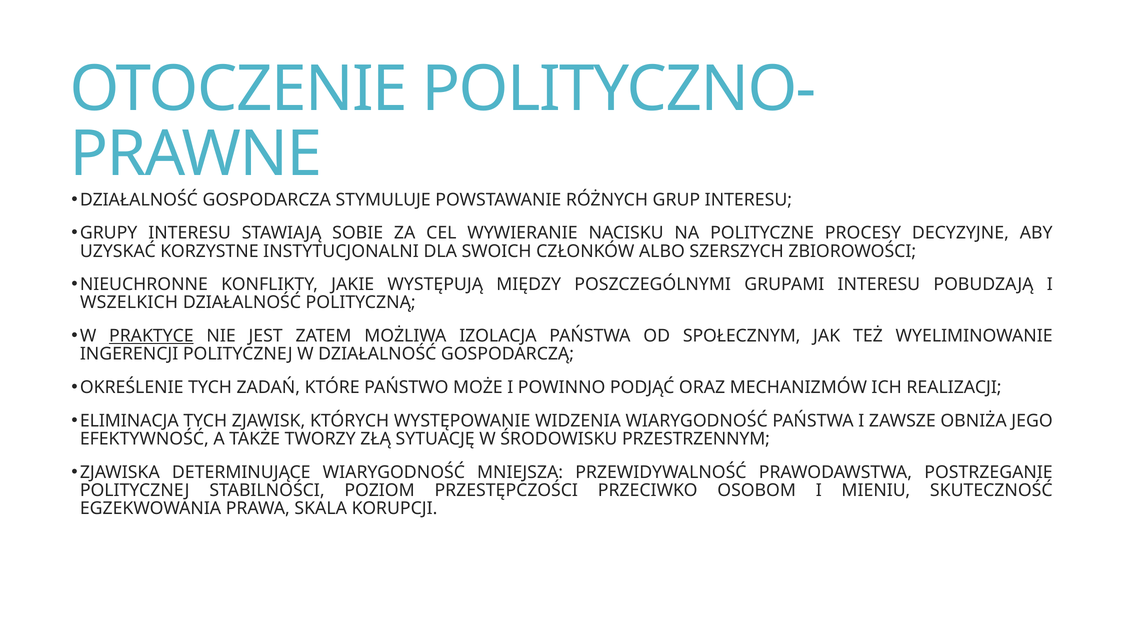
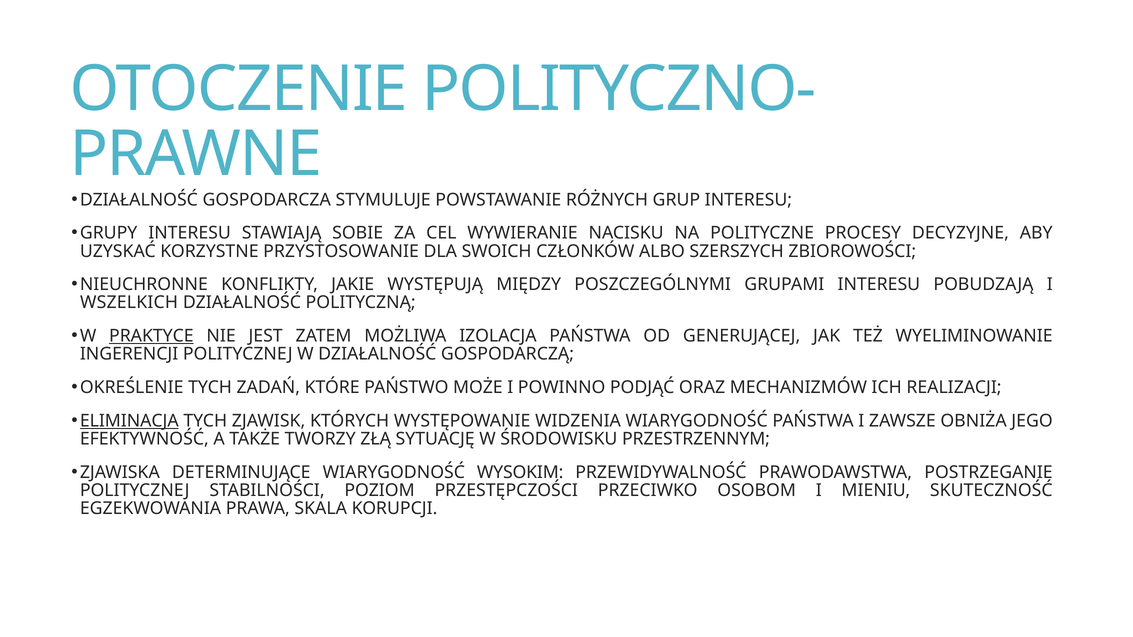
INSTYTUCJONALNI: INSTYTUCJONALNI -> PRZYSTOSOWANIE
SPOŁECZNYM: SPOŁECZNYM -> GENERUJĄCEJ
ELIMINACJA underline: none -> present
MNIEJSZA: MNIEJSZA -> WYSOKIM
